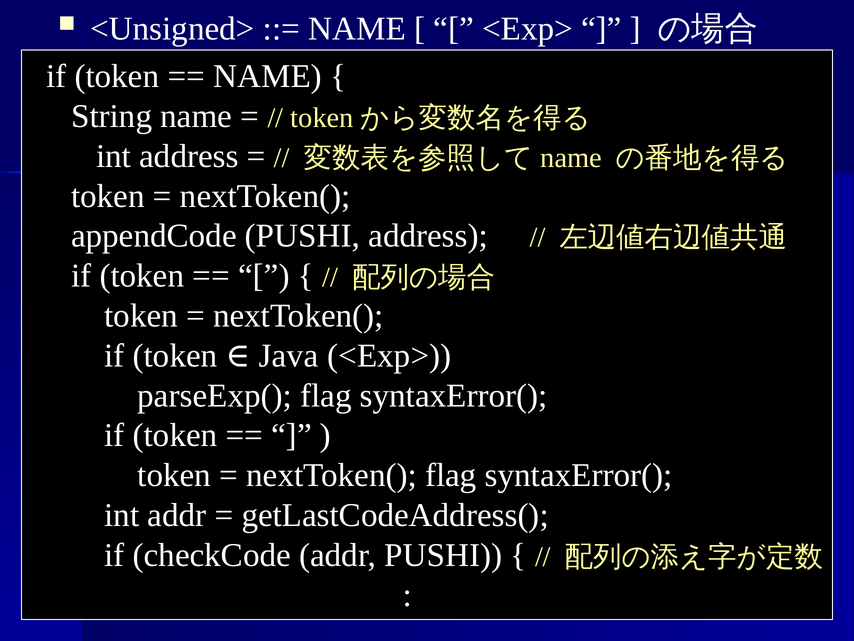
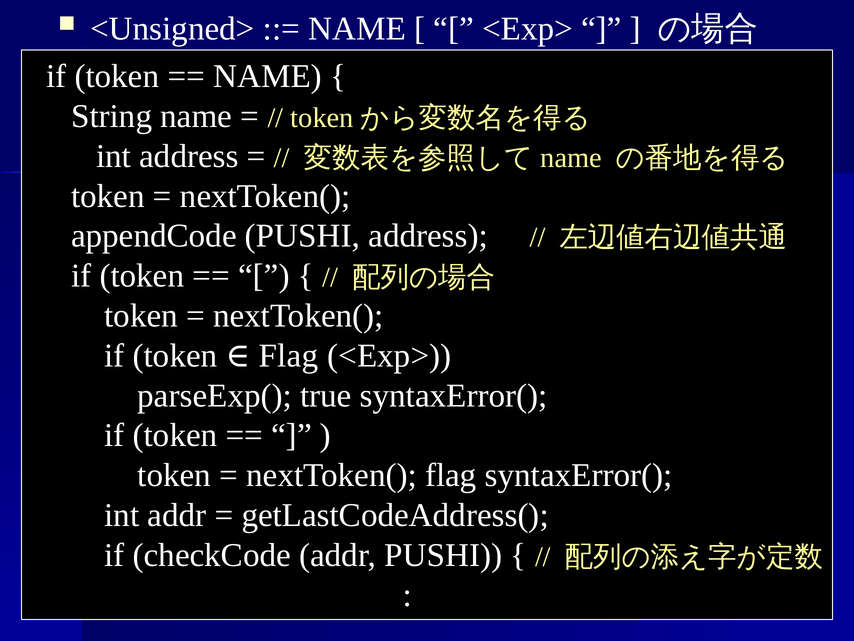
token Java: Java -> Flag
parseExp( flag: flag -> true
